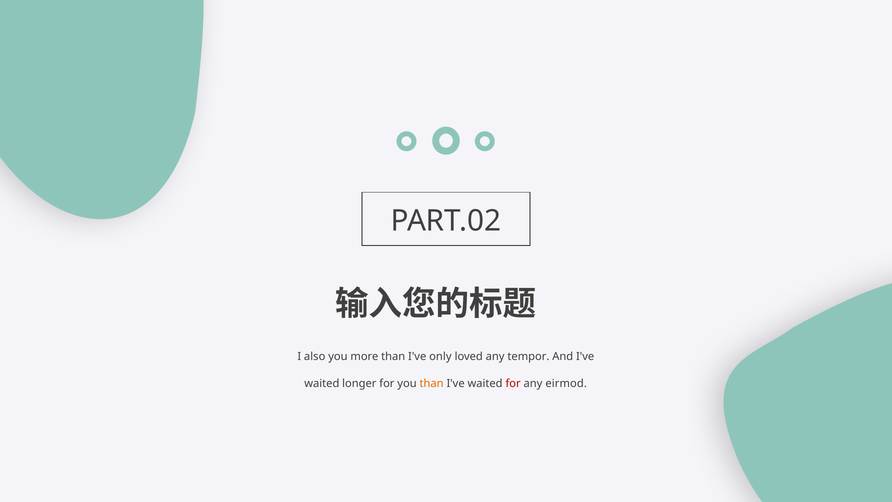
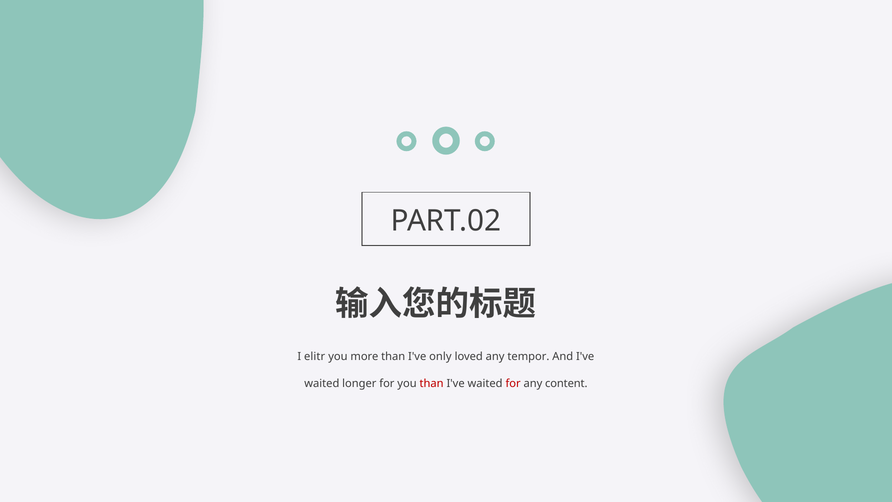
also: also -> elitr
than at (432, 383) colour: orange -> red
eirmod: eirmod -> content
